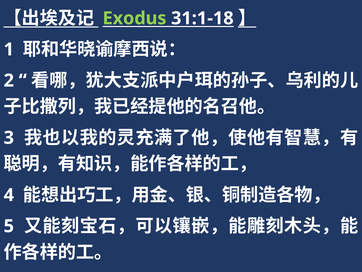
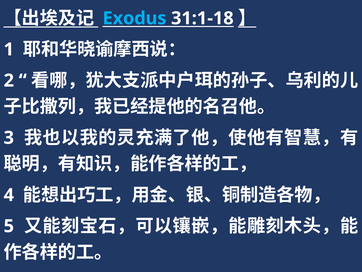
Exodus colour: light green -> light blue
